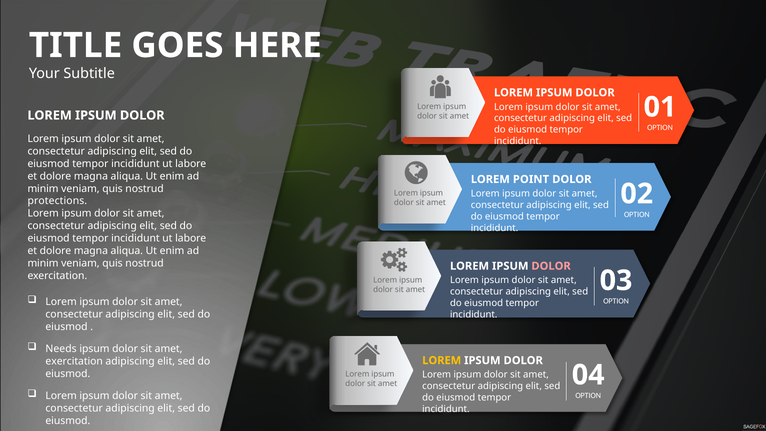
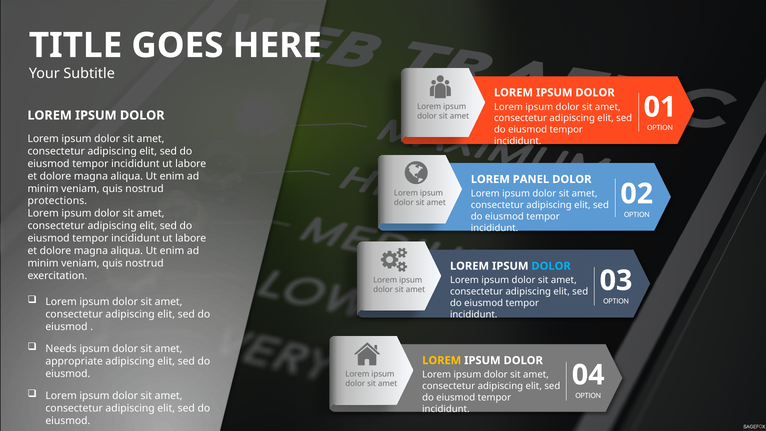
POINT: POINT -> PANEL
DOLOR at (551, 266) colour: pink -> light blue
exercitation at (74, 361): exercitation -> appropriate
